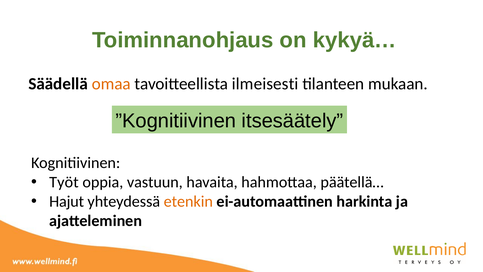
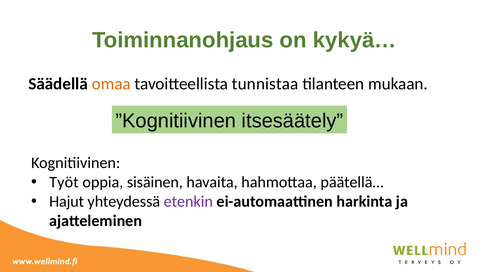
ilmeisesti: ilmeisesti -> tunnistaa
vastuun: vastuun -> sisäinen
etenkin colour: orange -> purple
